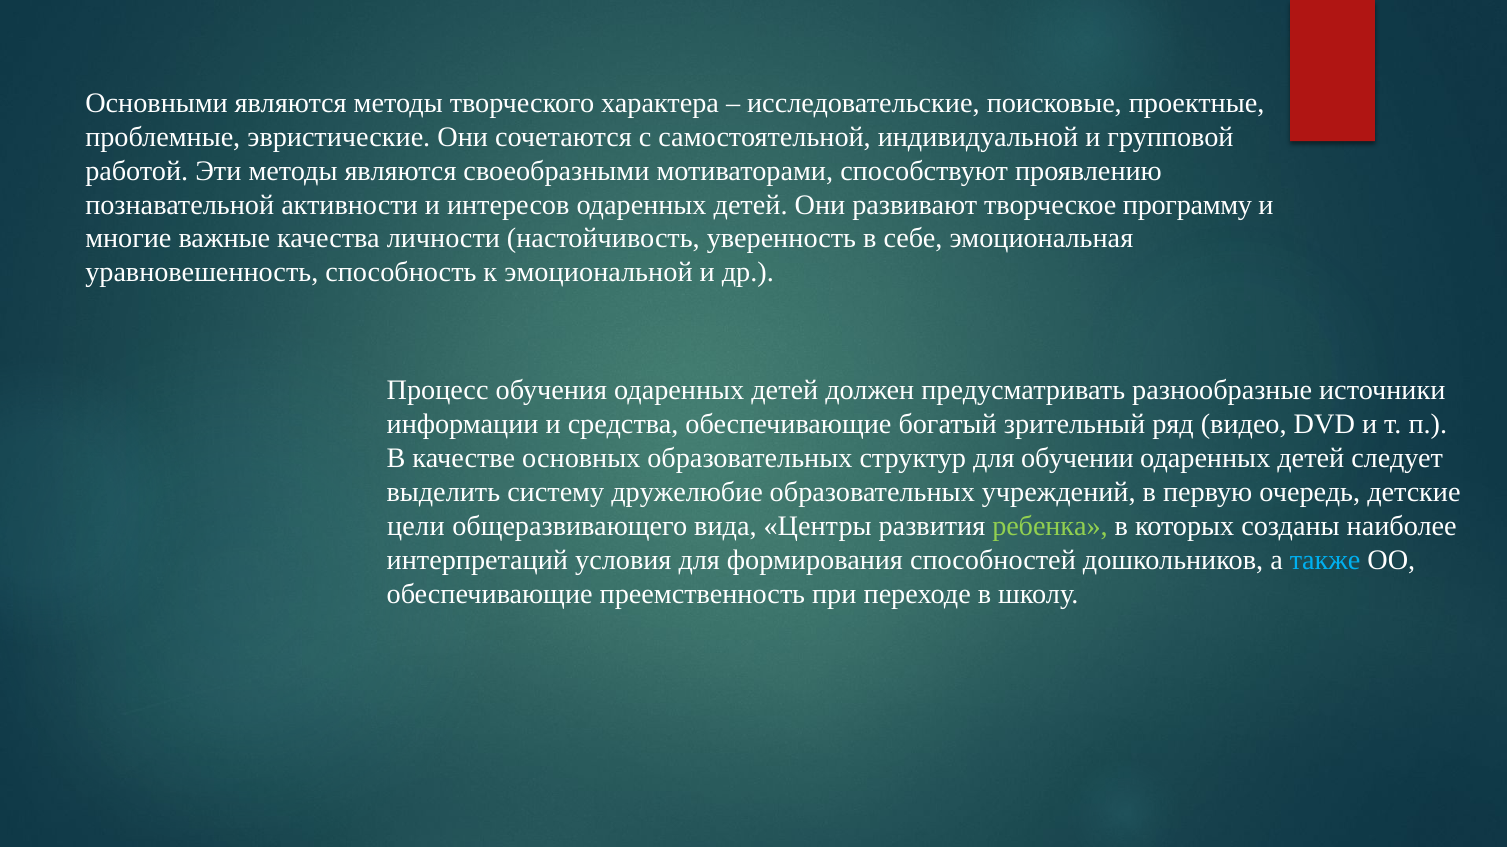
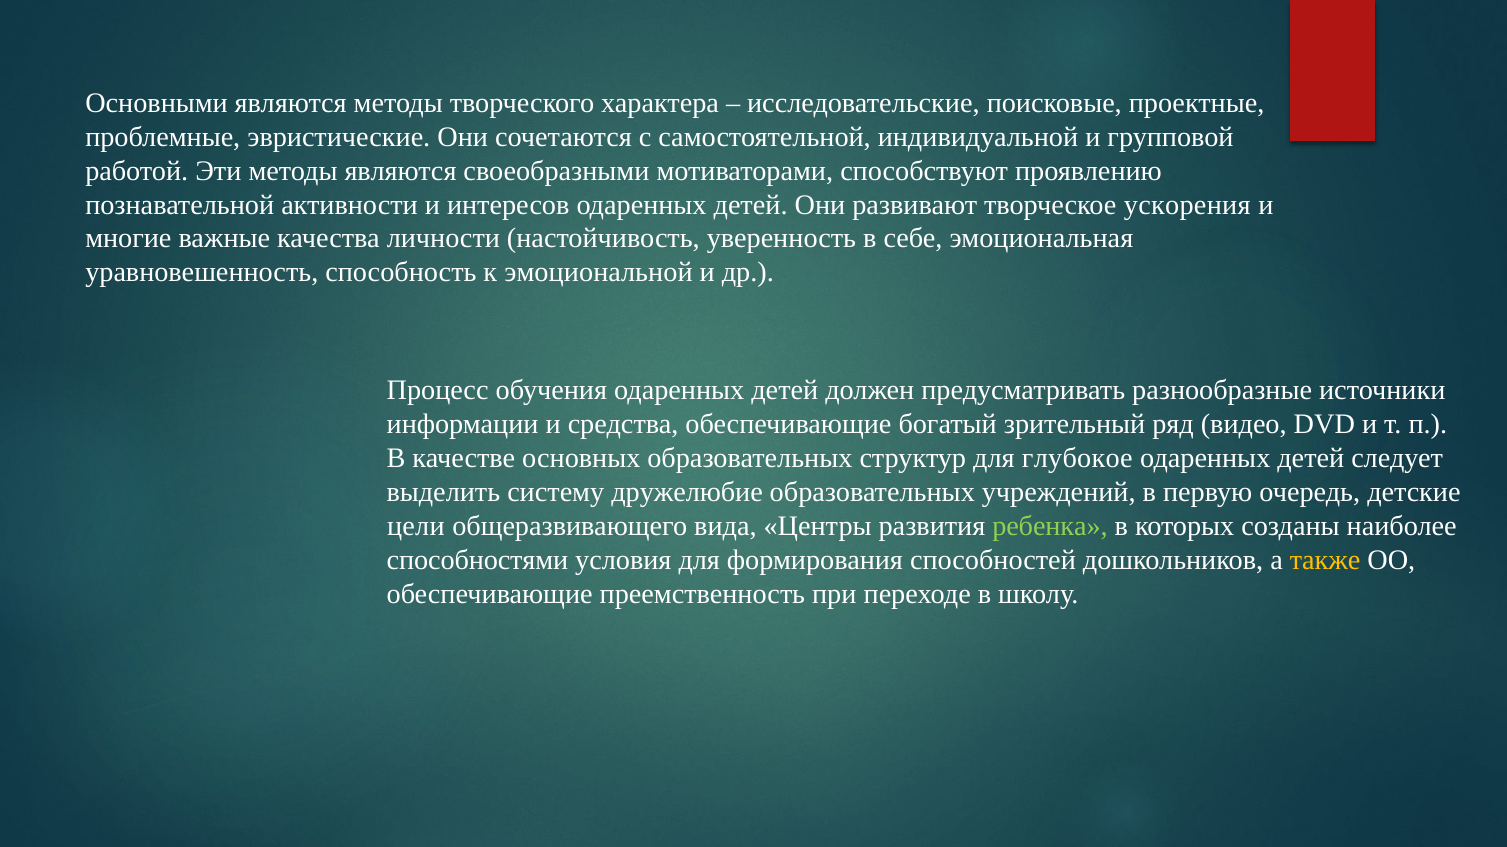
программу: программу -> ускорения
обучении: обучении -> глубокое
интерпретаций: интерпретаций -> способностями
также colour: light blue -> yellow
